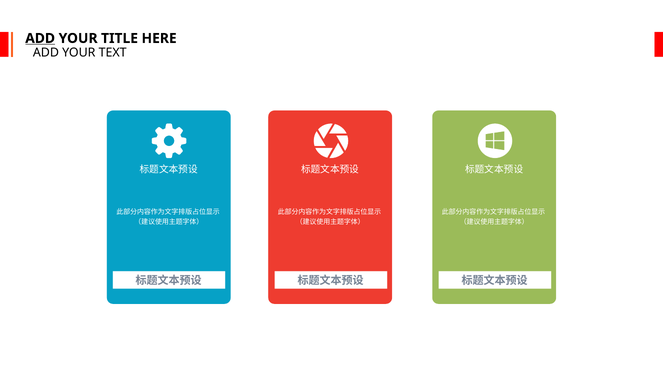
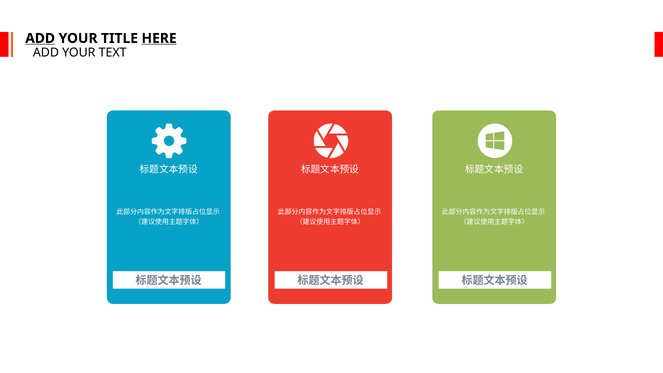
HERE underline: none -> present
